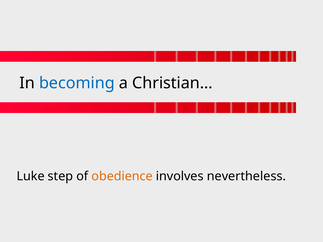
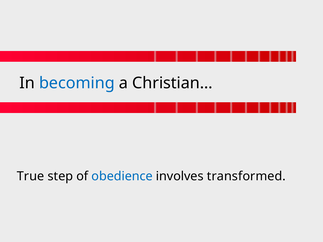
Luke: Luke -> True
obedience colour: orange -> blue
nevertheless: nevertheless -> transformed
